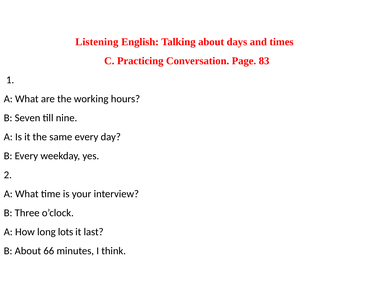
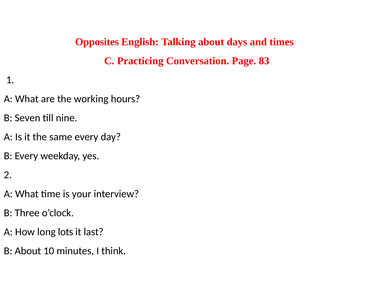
Listening: Listening -> Opposites
66: 66 -> 10
